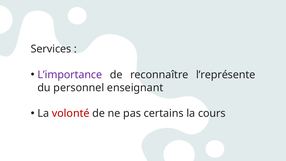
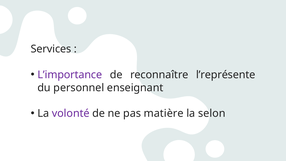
volonté colour: red -> purple
certains: certains -> matière
cours: cours -> selon
